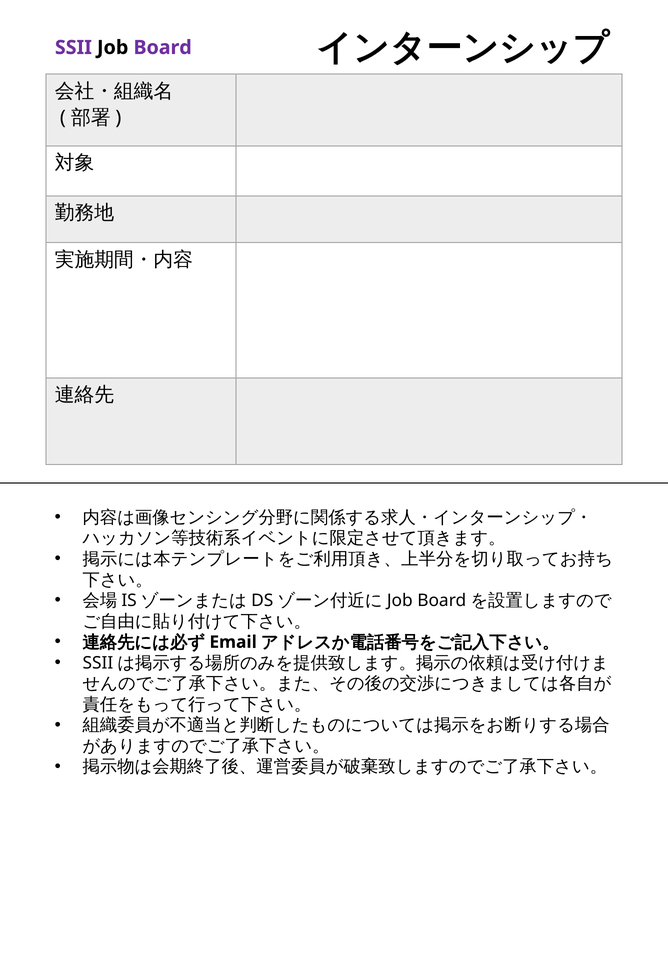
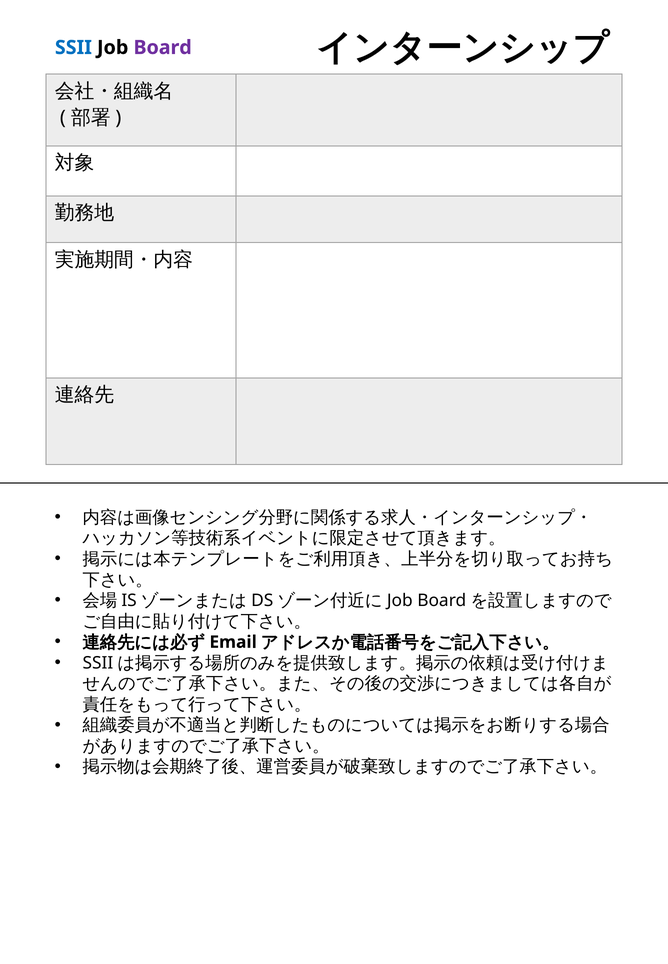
SSII colour: purple -> blue
